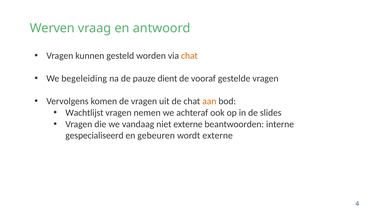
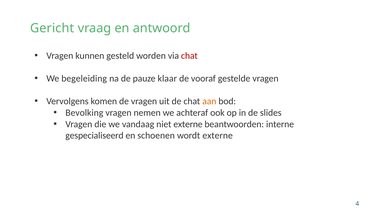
Werven: Werven -> Gericht
chat at (189, 56) colour: orange -> red
dient: dient -> klaar
Wachtlijst: Wachtlijst -> Bevolking
gebeuren: gebeuren -> schoenen
